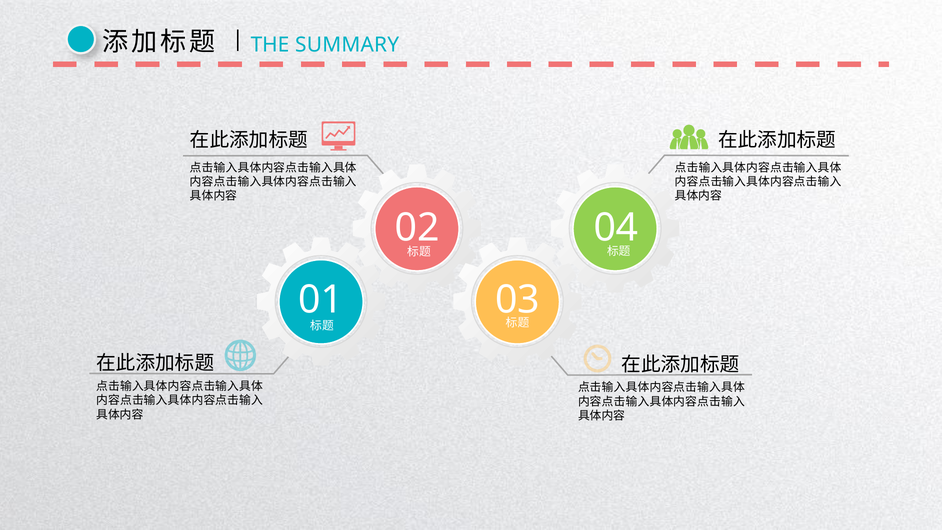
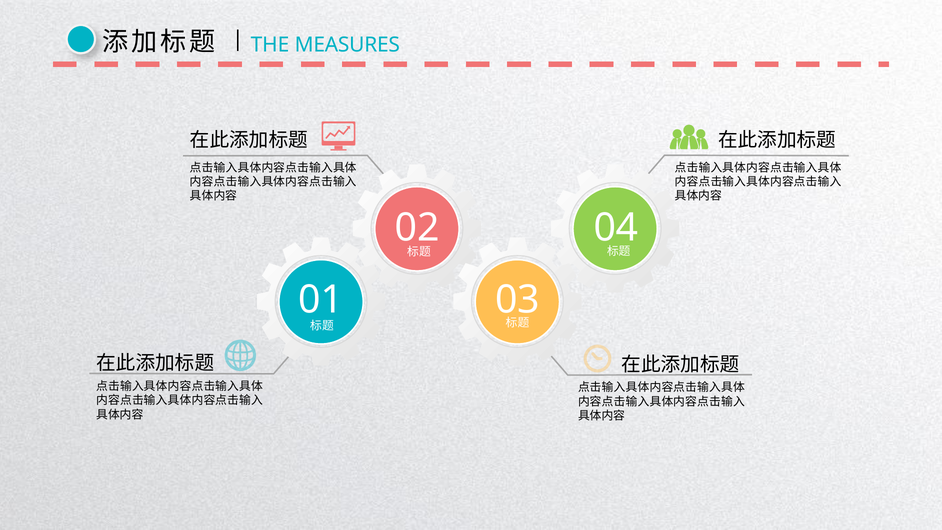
SUMMARY: SUMMARY -> MEASURES
